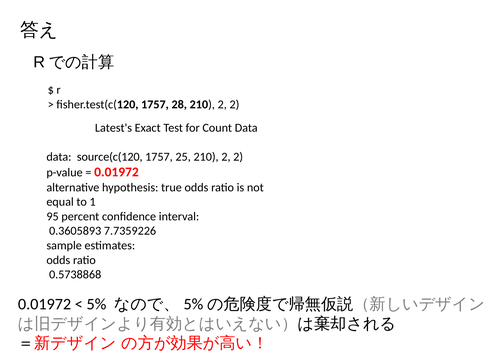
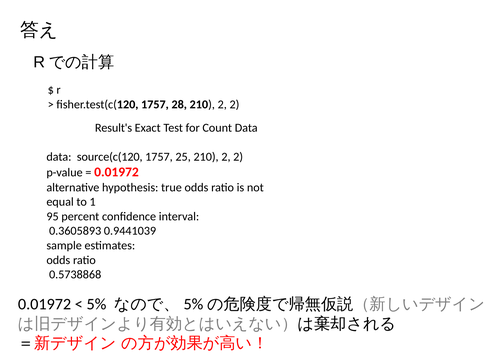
Latest's: Latest's -> Result's
7.7359226: 7.7359226 -> 0.9441039
